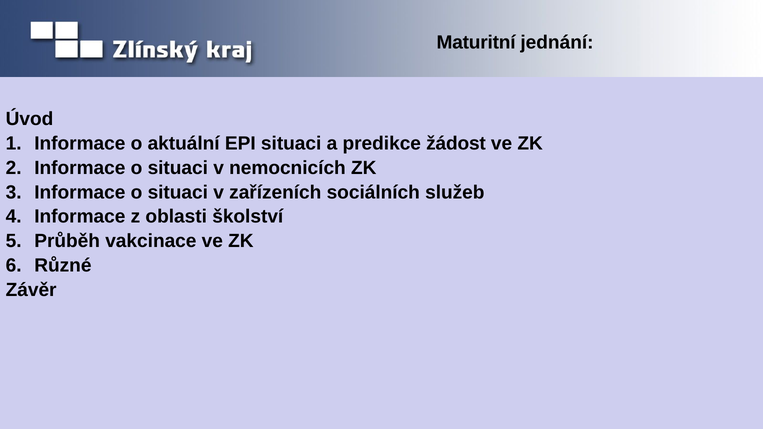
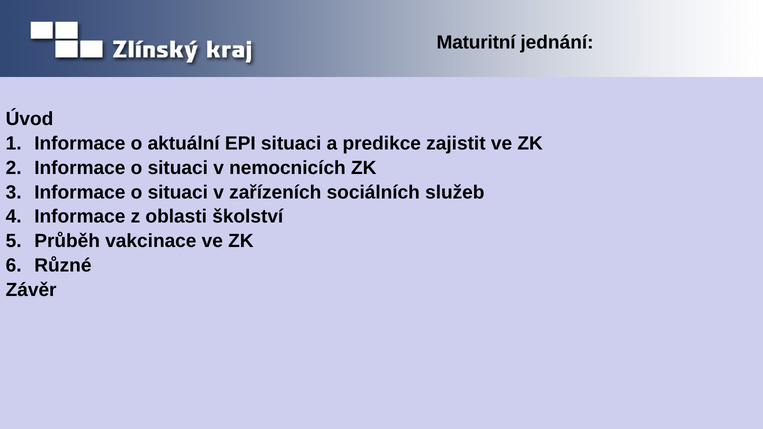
žádost: žádost -> zajistit
